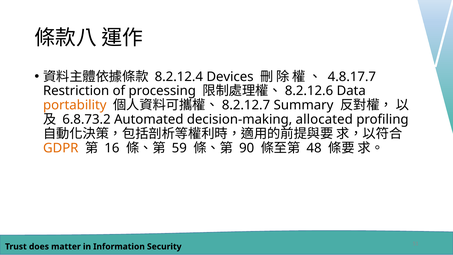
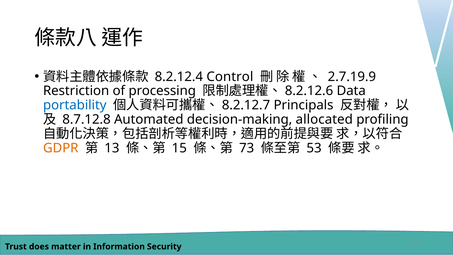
Devices: Devices -> Control
4.8.17.7: 4.8.17.7 -> 2.7.19.9
portability colour: orange -> blue
Summary: Summary -> Principals
6.8.73.2: 6.8.73.2 -> 8.7.12.8
16: 16 -> 13
59: 59 -> 15
90: 90 -> 73
48: 48 -> 53
